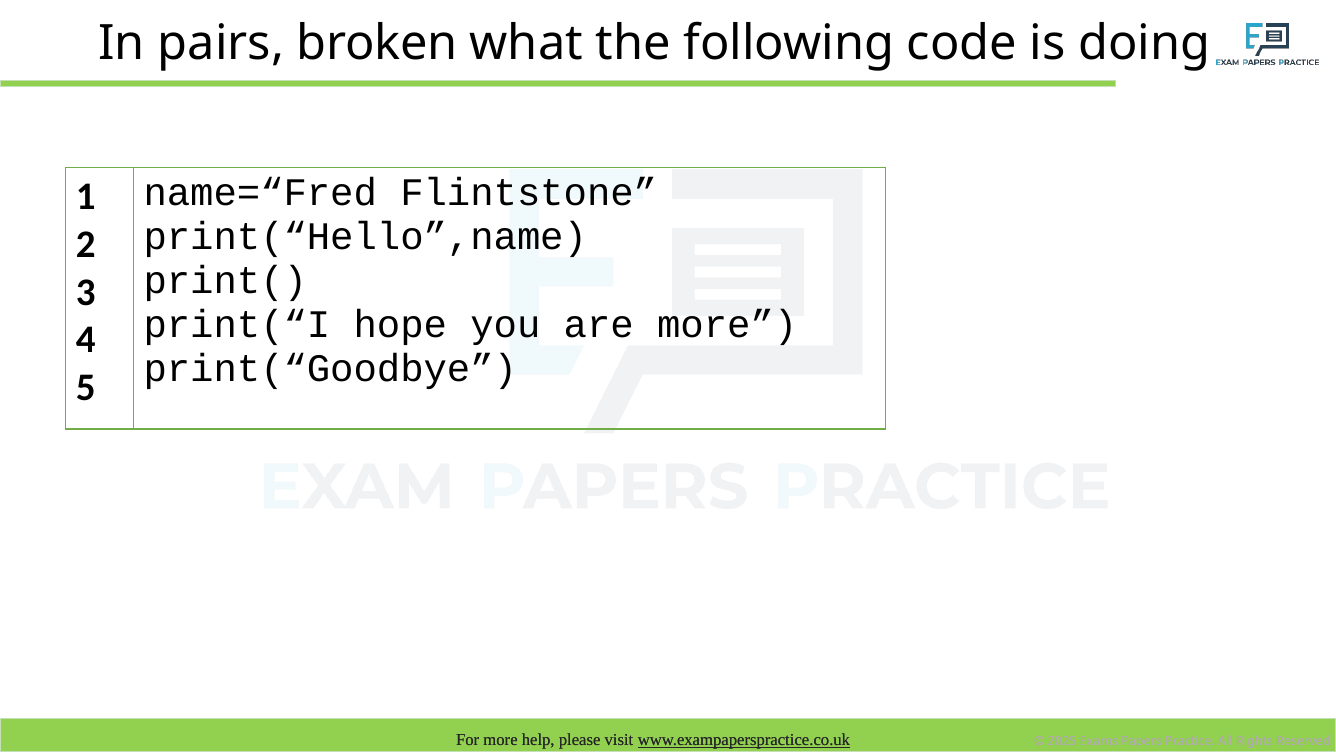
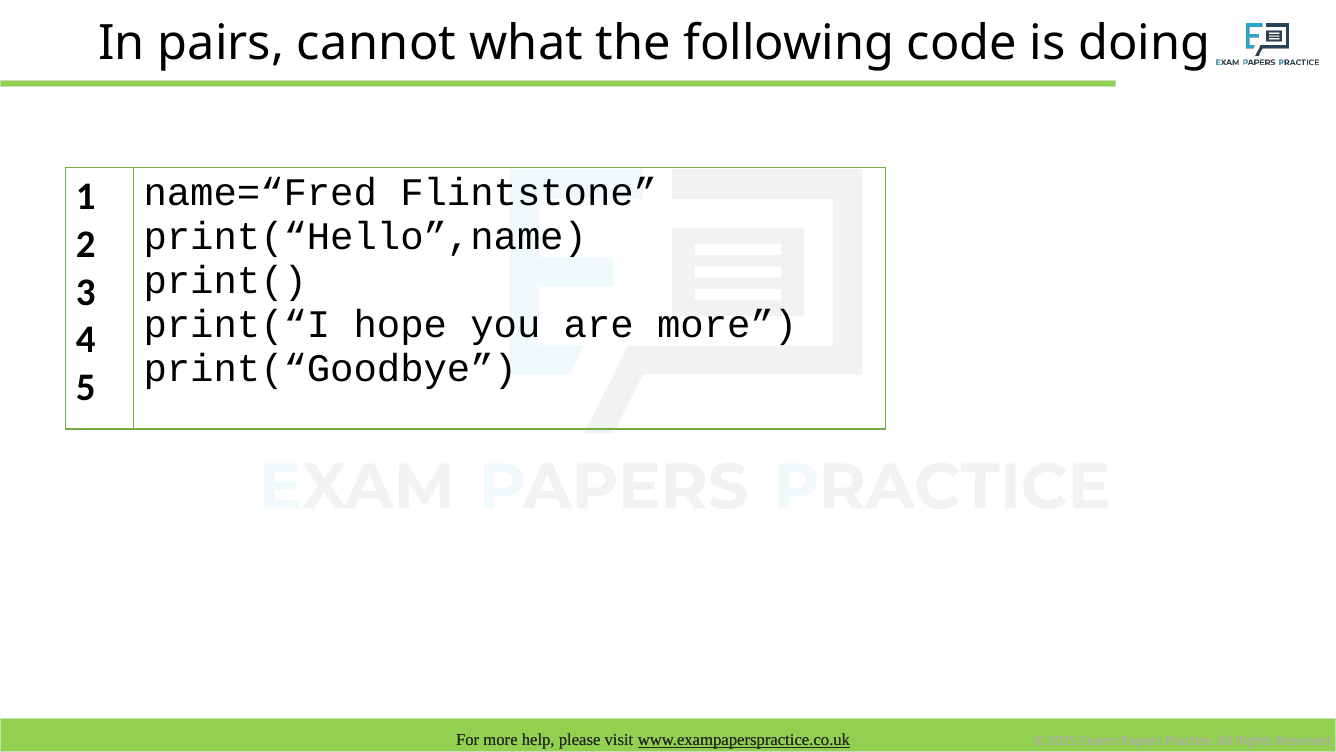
broken: broken -> cannot
